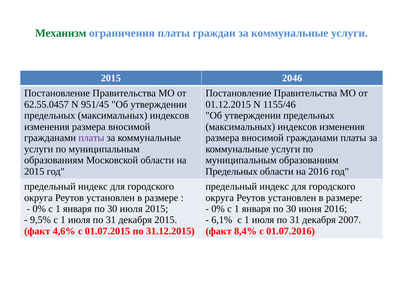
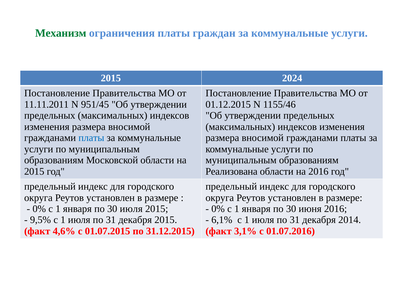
2046: 2046 -> 2024
62.55.0457: 62.55.0457 -> 11.11.2011
платы at (91, 138) colour: purple -> blue
Предельных at (231, 171): Предельных -> Реализована
2007: 2007 -> 2014
8,4%: 8,4% -> 3,1%
